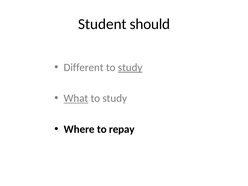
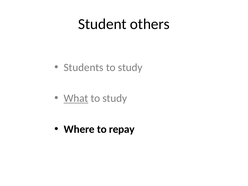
should: should -> others
Different: Different -> Students
study at (130, 67) underline: present -> none
